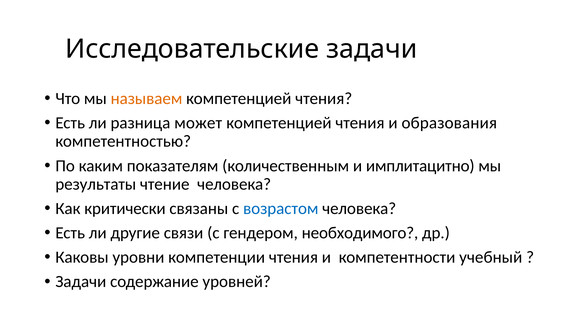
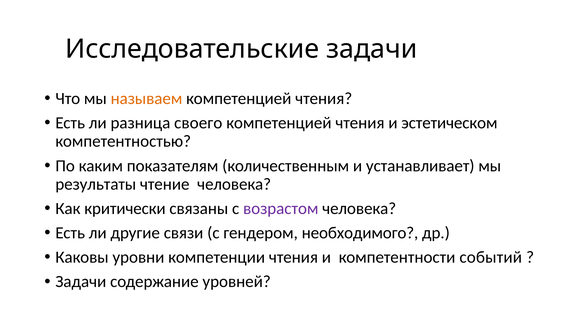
может: может -> своего
образования: образования -> эстетическом
имплитацитно: имплитацитно -> устанавливает
возрастом colour: blue -> purple
учебный: учебный -> событий
